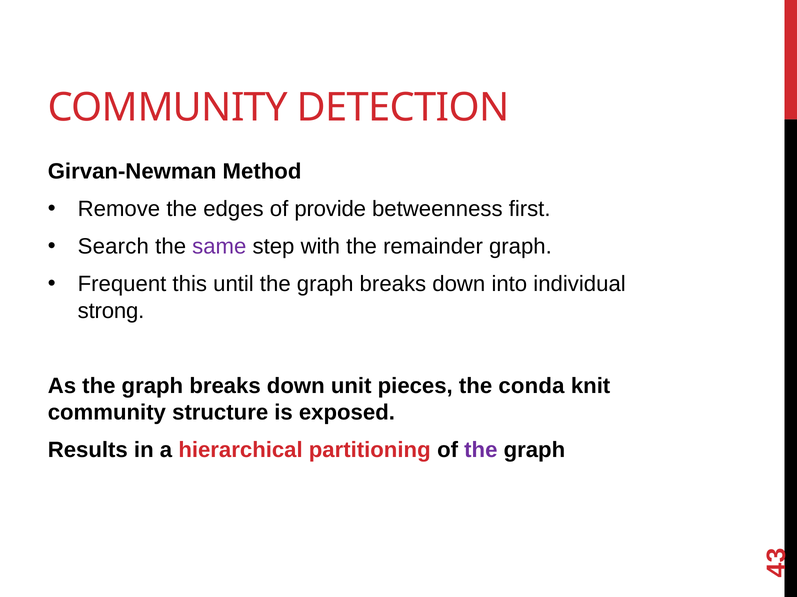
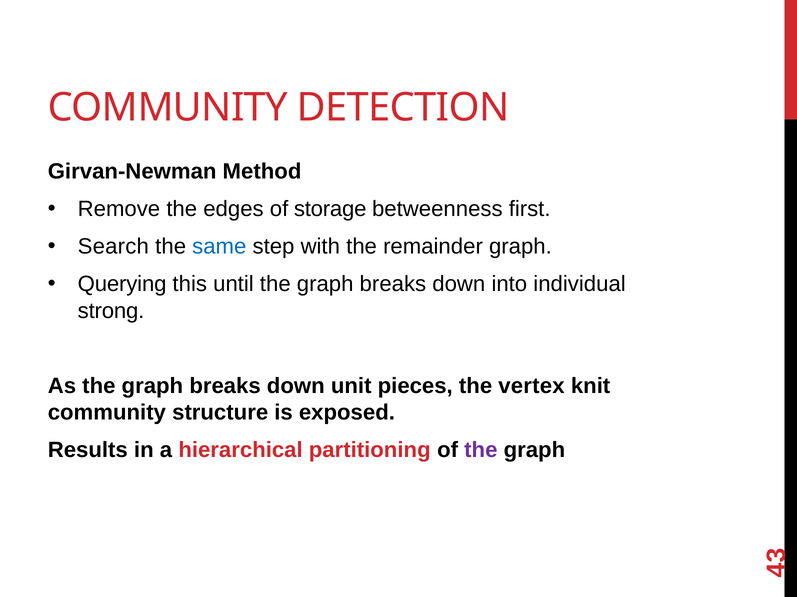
provide: provide -> storage
same colour: purple -> blue
Frequent: Frequent -> Querying
conda: conda -> vertex
